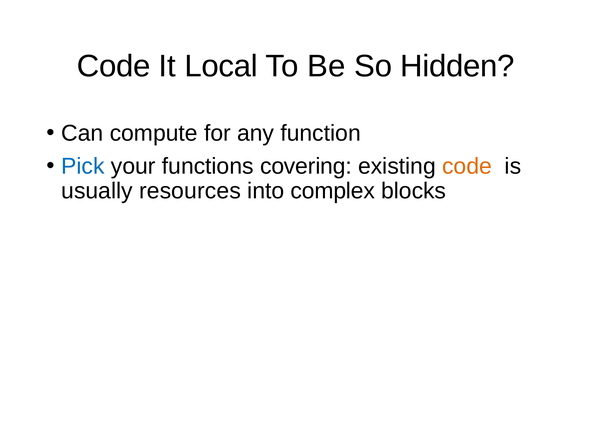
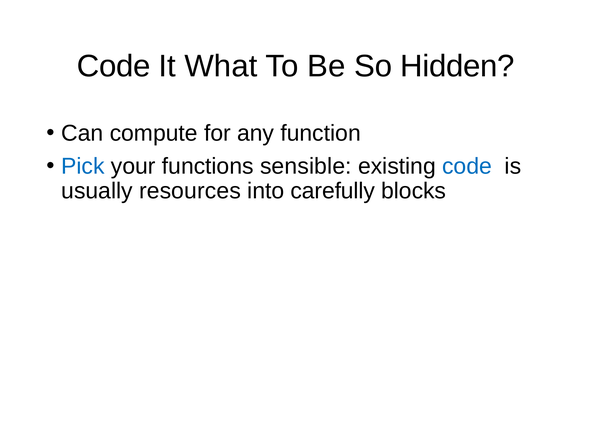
Local: Local -> What
covering: covering -> sensible
code at (467, 166) colour: orange -> blue
complex: complex -> carefully
